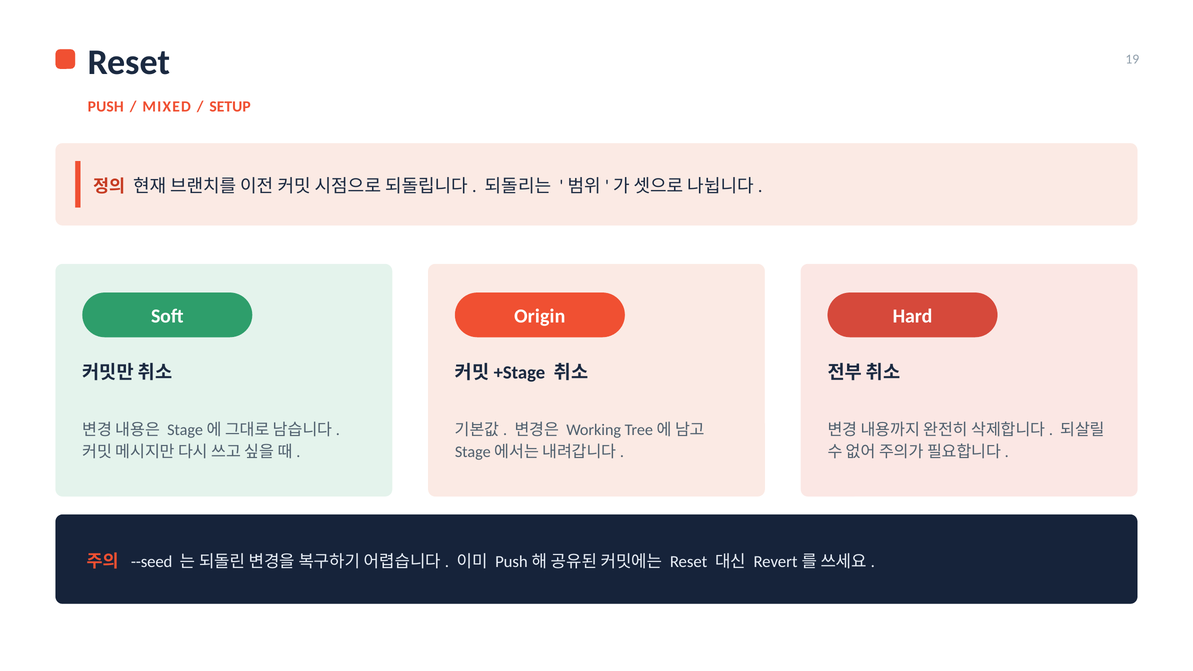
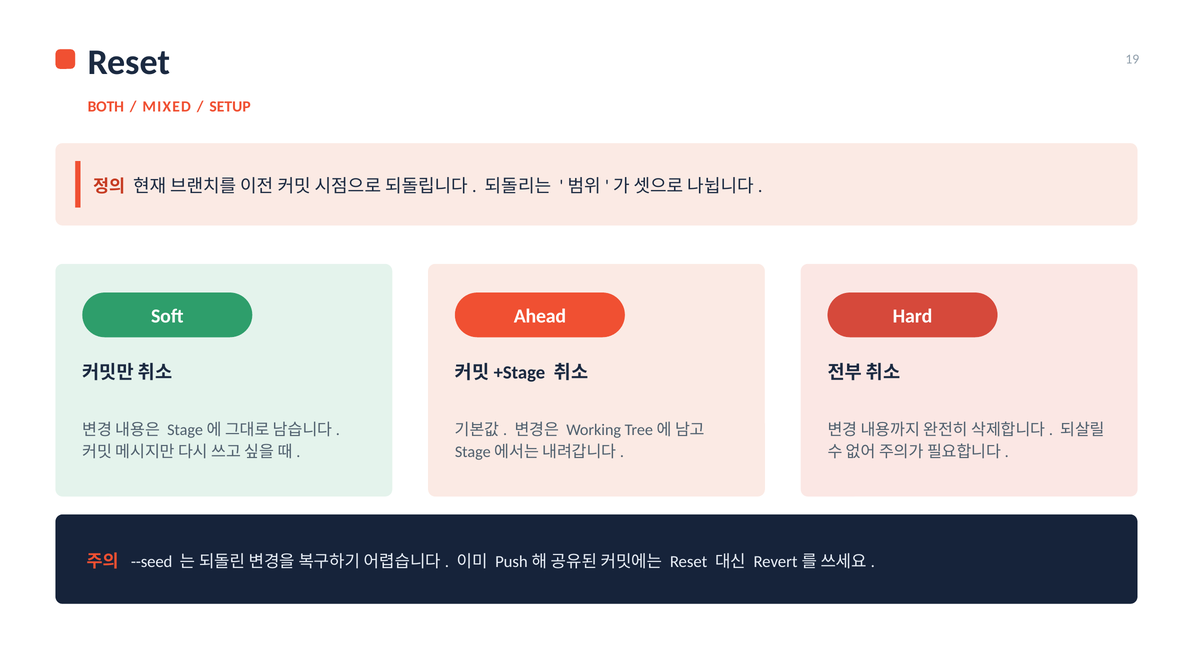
PUSH at (106, 107): PUSH -> BOTH
Origin: Origin -> Ahead
